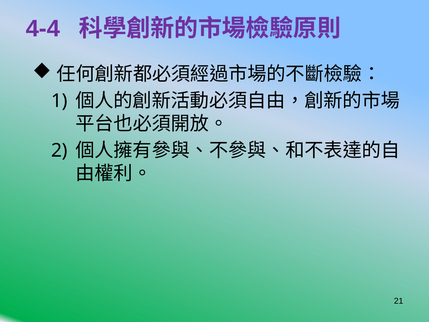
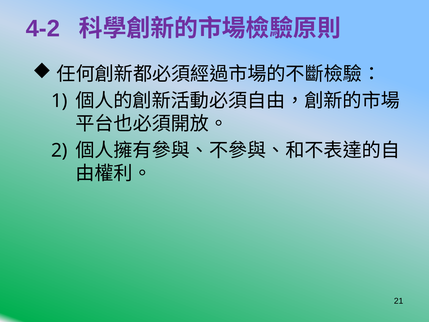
4-4: 4-4 -> 4-2
